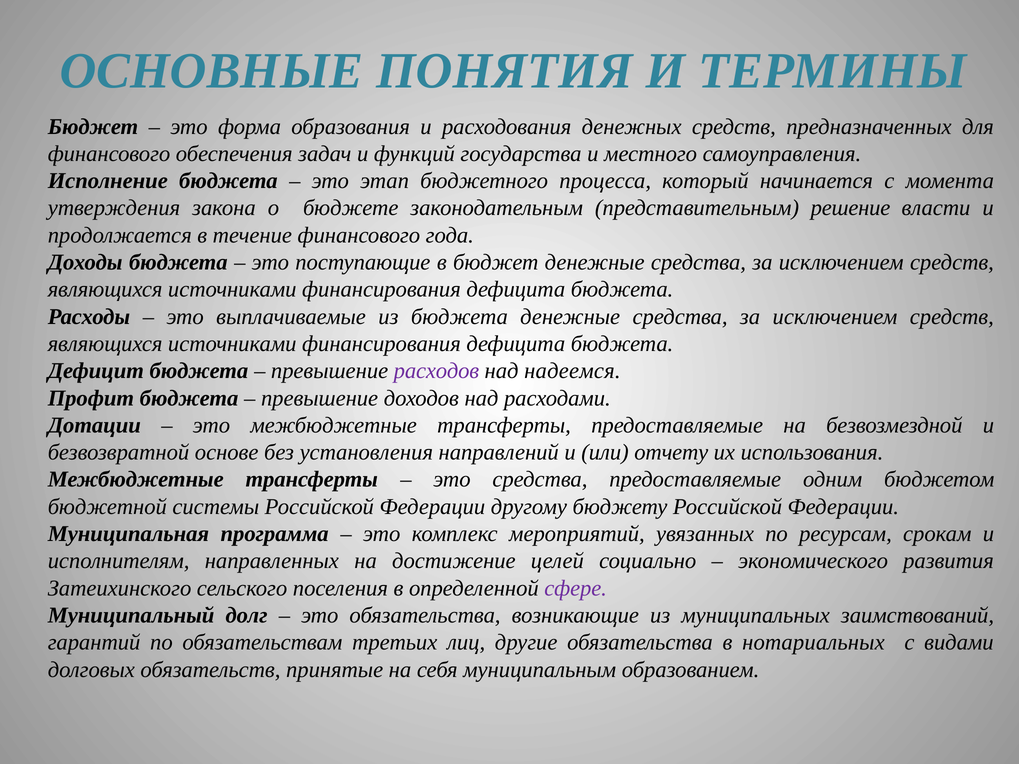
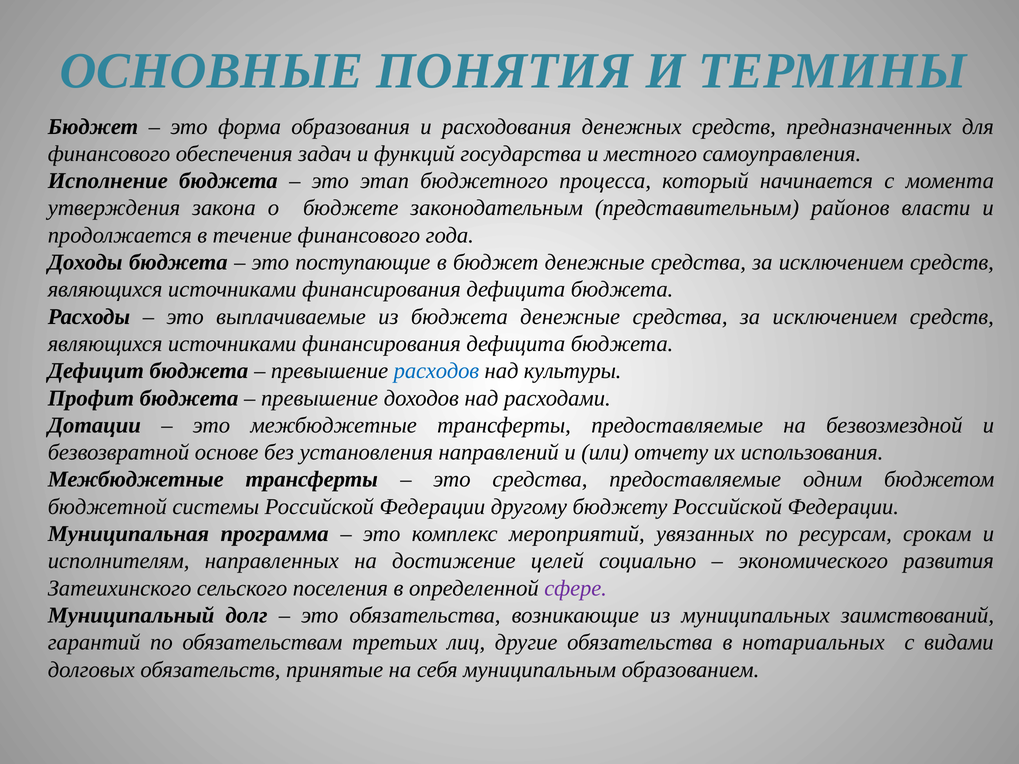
решение: решение -> районов
расходов colour: purple -> blue
надеемся: надеемся -> культуры
